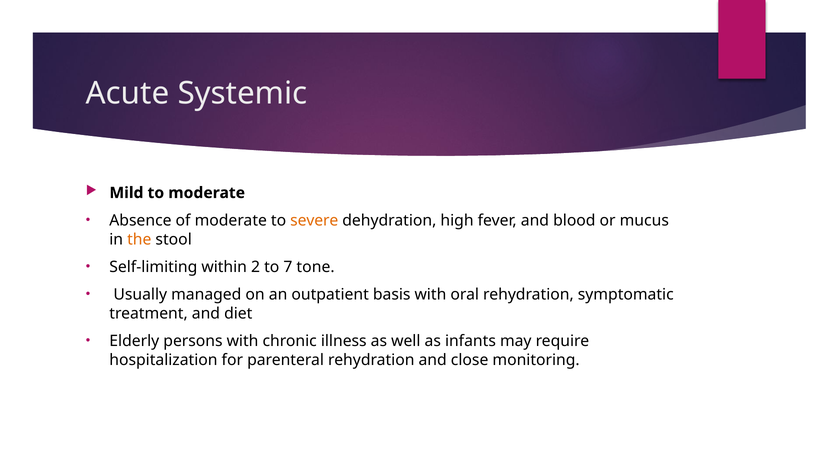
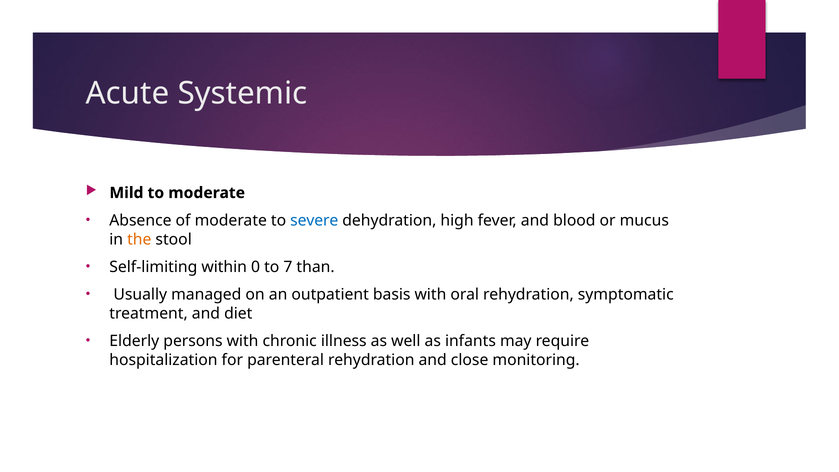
severe colour: orange -> blue
2: 2 -> 0
tone: tone -> than
